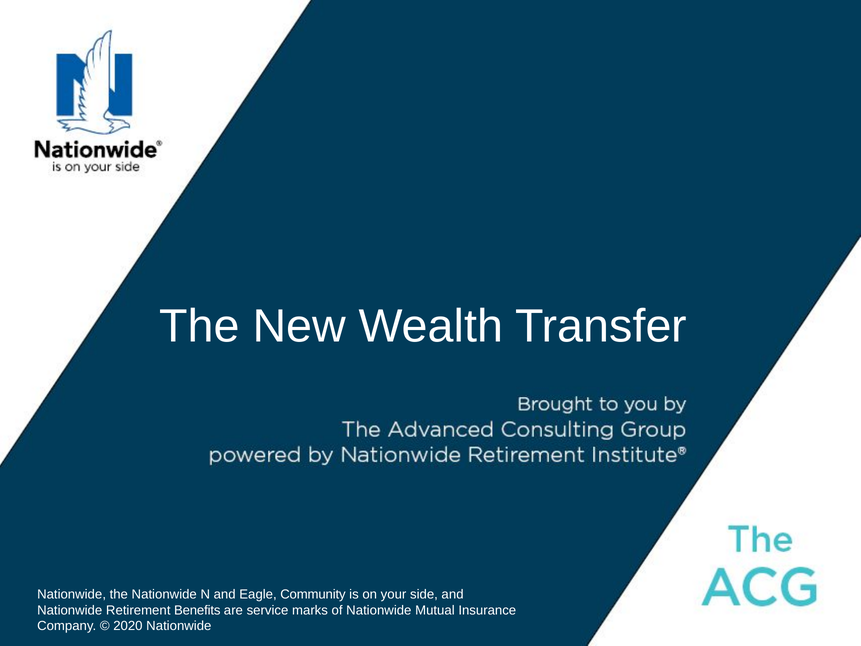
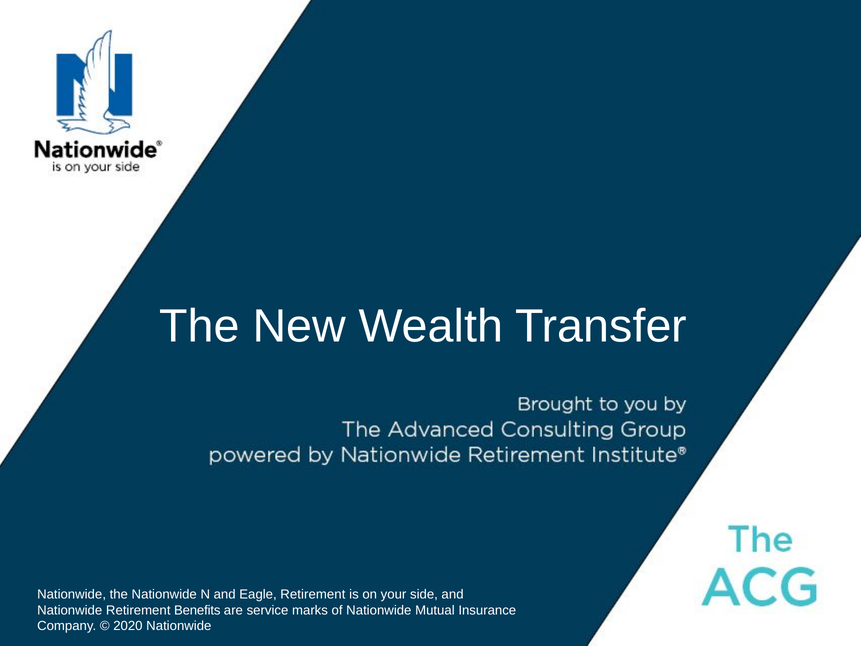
Eagle Community: Community -> Retirement
